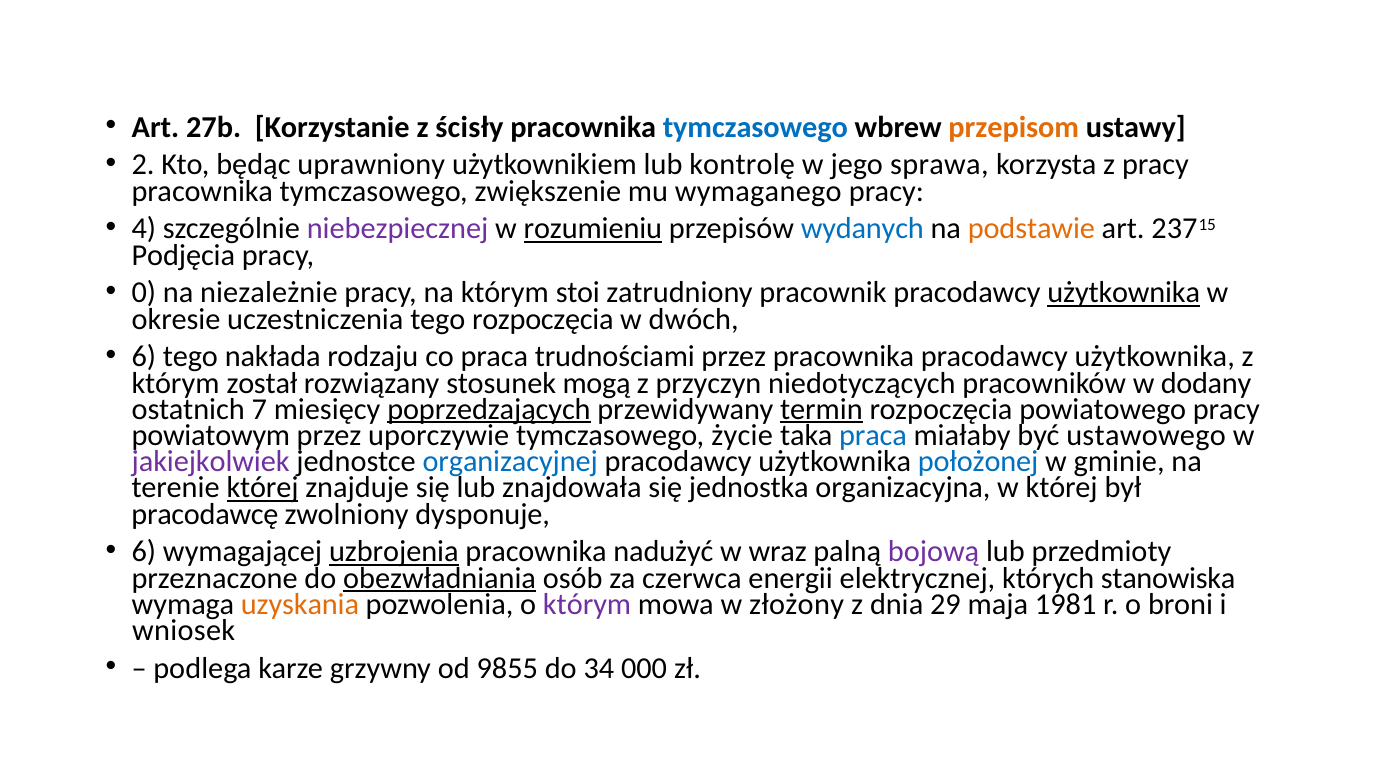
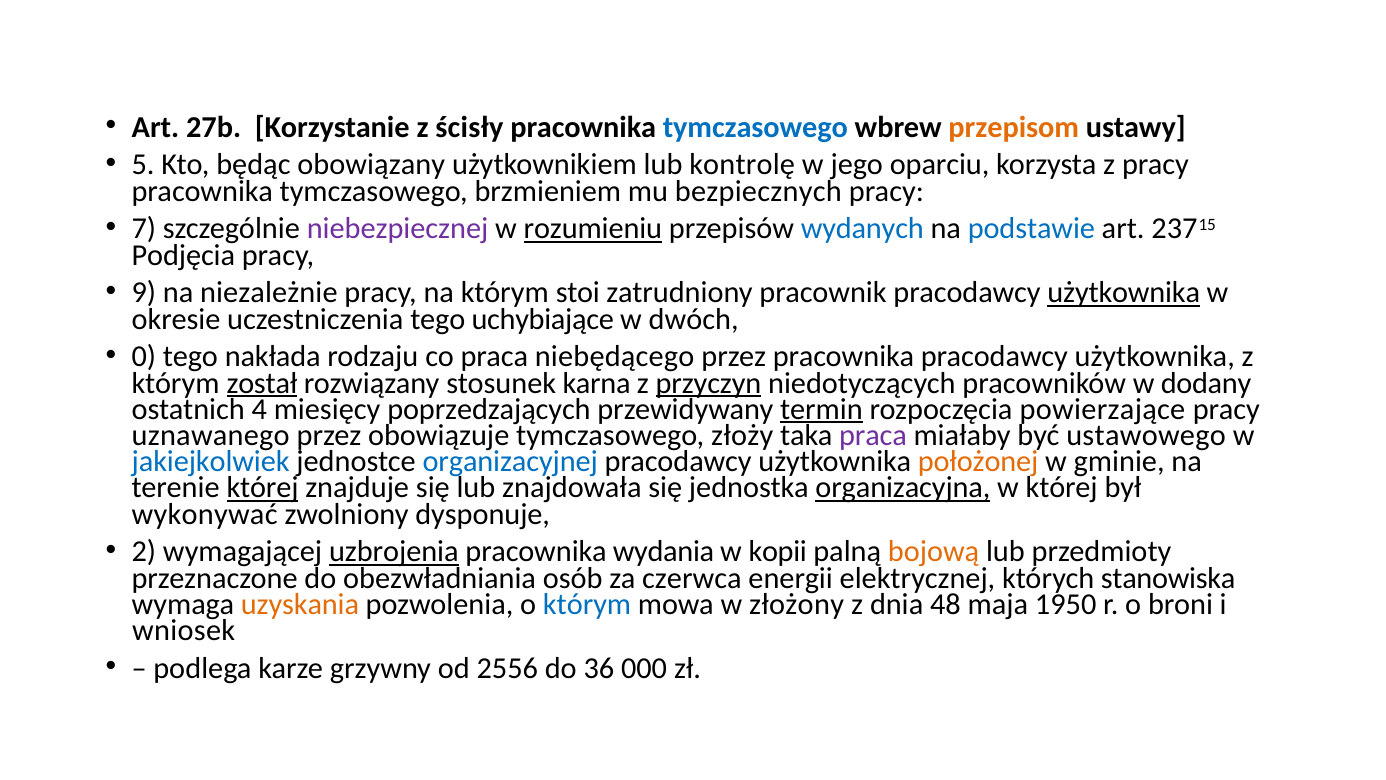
2: 2 -> 5
uprawniony: uprawniony -> obowiązany
sprawa: sprawa -> oparciu
zwiększenie: zwiększenie -> brzmieniem
wymaganego: wymaganego -> bezpiecznych
4: 4 -> 7
podstawie colour: orange -> blue
0: 0 -> 9
tego rozpoczęcia: rozpoczęcia -> uchybiające
6 at (144, 357): 6 -> 0
trudnościami: trudnościami -> niebędącego
został underline: none -> present
mogą: mogą -> karna
przyczyn underline: none -> present
7: 7 -> 4
poprzedzających underline: present -> none
powiatowego: powiatowego -> powierzające
powiatowym: powiatowym -> uznawanego
uporczywie: uporczywie -> obowiązuje
życie: życie -> złoży
praca at (873, 435) colour: blue -> purple
jakiejkolwiek colour: purple -> blue
położonej colour: blue -> orange
organizacyjna underline: none -> present
pracodawcę: pracodawcę -> wykonywać
6 at (144, 552): 6 -> 2
nadużyć: nadużyć -> wydania
wraz: wraz -> kopii
bojową colour: purple -> orange
obezwładniania underline: present -> none
którym at (587, 604) colour: purple -> blue
29: 29 -> 48
1981: 1981 -> 1950
9855: 9855 -> 2556
34: 34 -> 36
